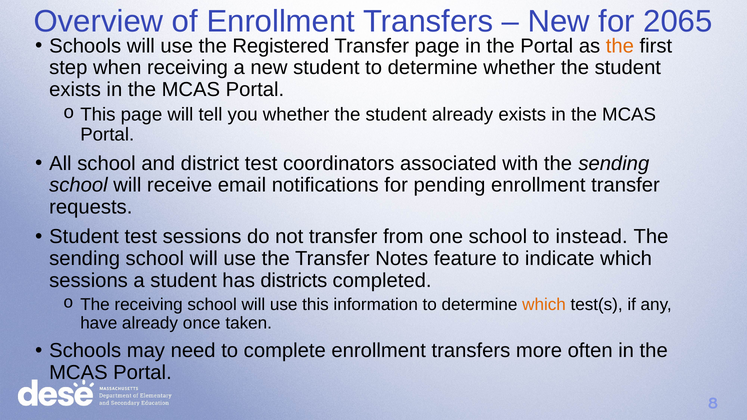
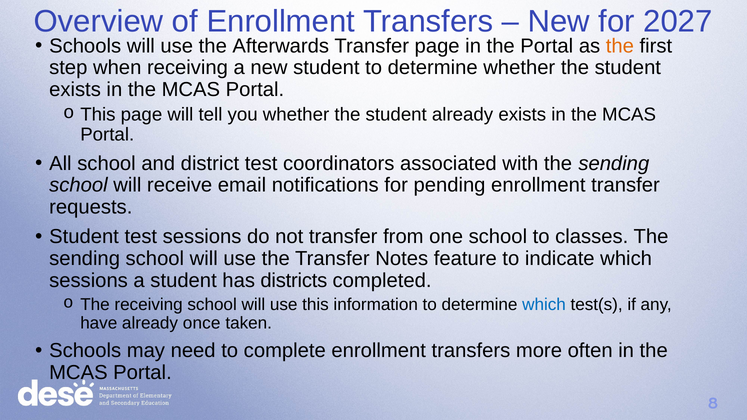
2065: 2065 -> 2027
Registered: Registered -> Afterwards
instead: instead -> classes
which at (544, 305) colour: orange -> blue
